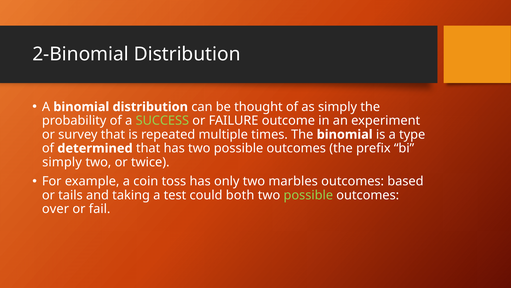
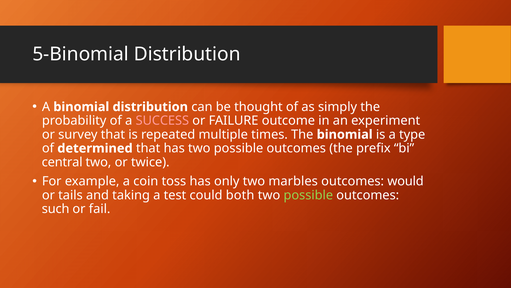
2-Binomial: 2-Binomial -> 5-Binomial
SUCCESS colour: light green -> pink
simply at (62, 162): simply -> central
based: based -> would
over: over -> such
